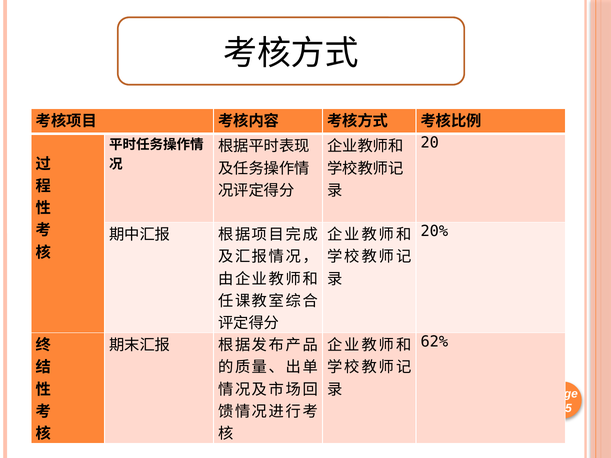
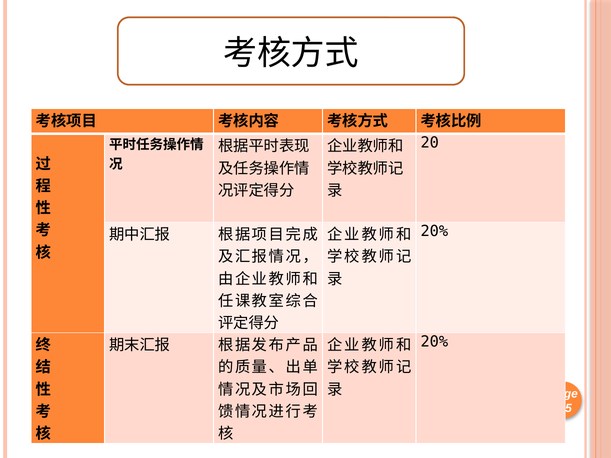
62% at (434, 342): 62% -> 20%
